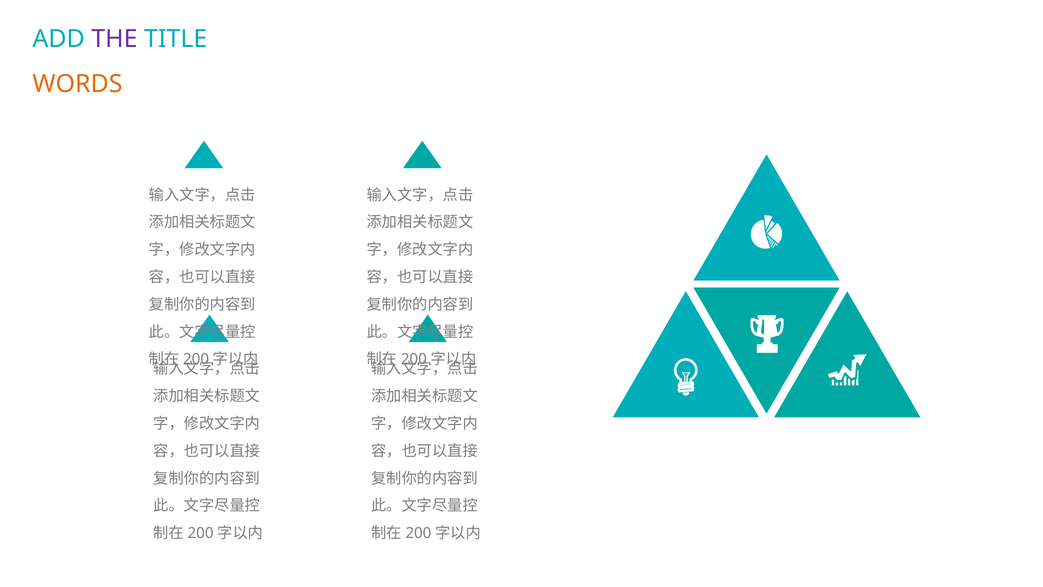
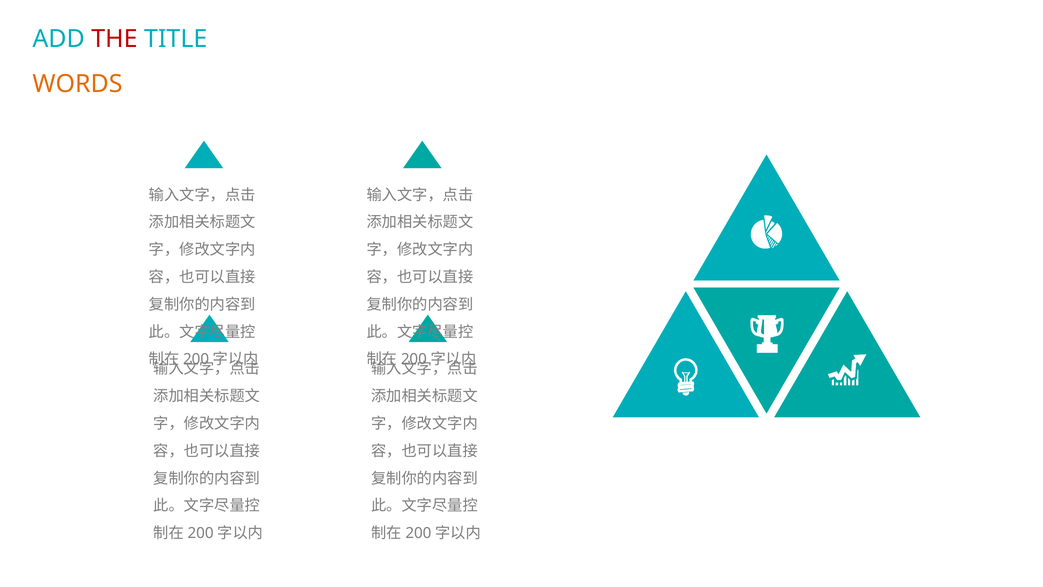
THE colour: purple -> red
